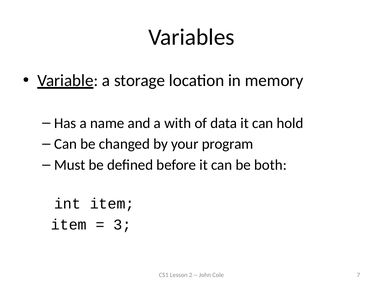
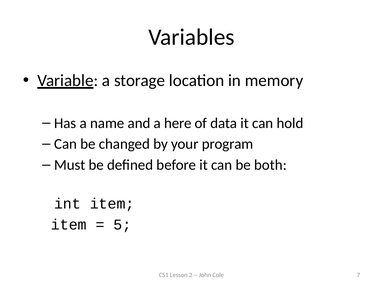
with: with -> here
3: 3 -> 5
